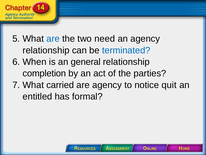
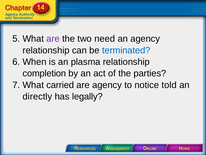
are at (53, 39) colour: blue -> purple
general: general -> plasma
quit: quit -> told
entitled: entitled -> directly
formal: formal -> legally
